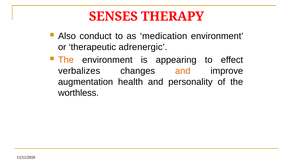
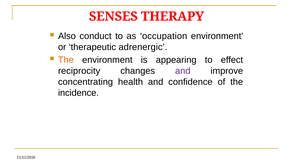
medication: medication -> occupation
verbalizes: verbalizes -> reciprocity
and at (183, 71) colour: orange -> purple
augmentation: augmentation -> concentrating
personality: personality -> confidence
worthless: worthless -> incidence
